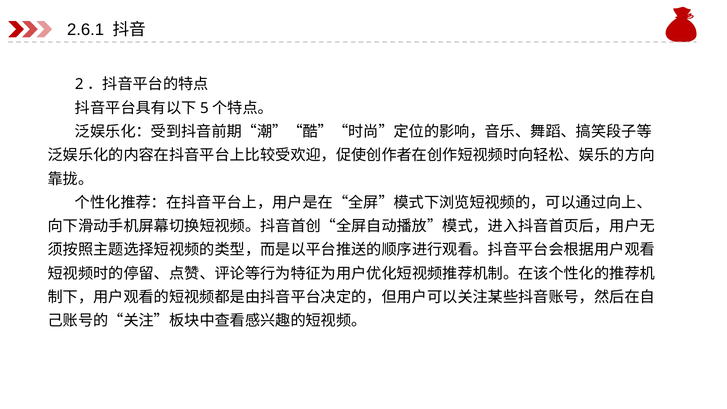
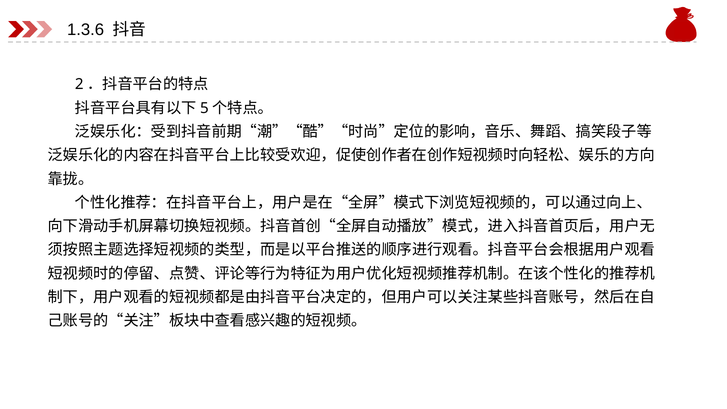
2.6.1: 2.6.1 -> 1.3.6
